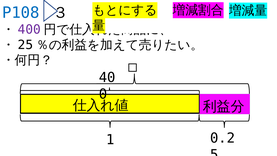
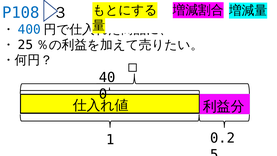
400 colour: purple -> blue
